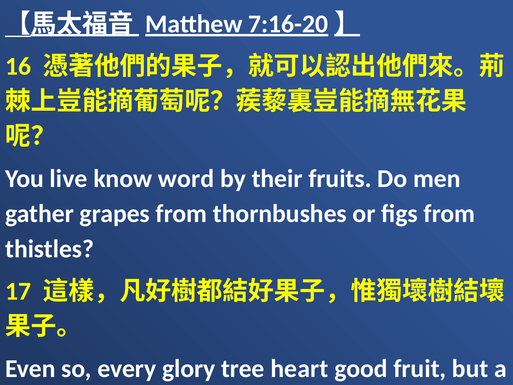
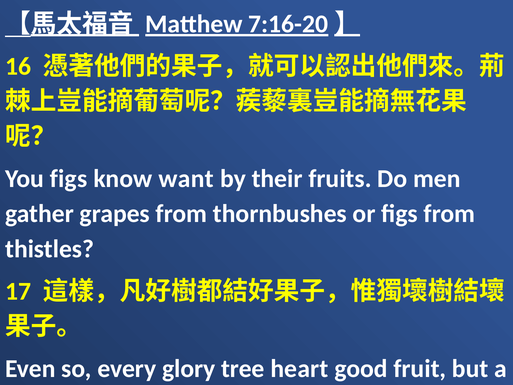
You live: live -> figs
word: word -> want
